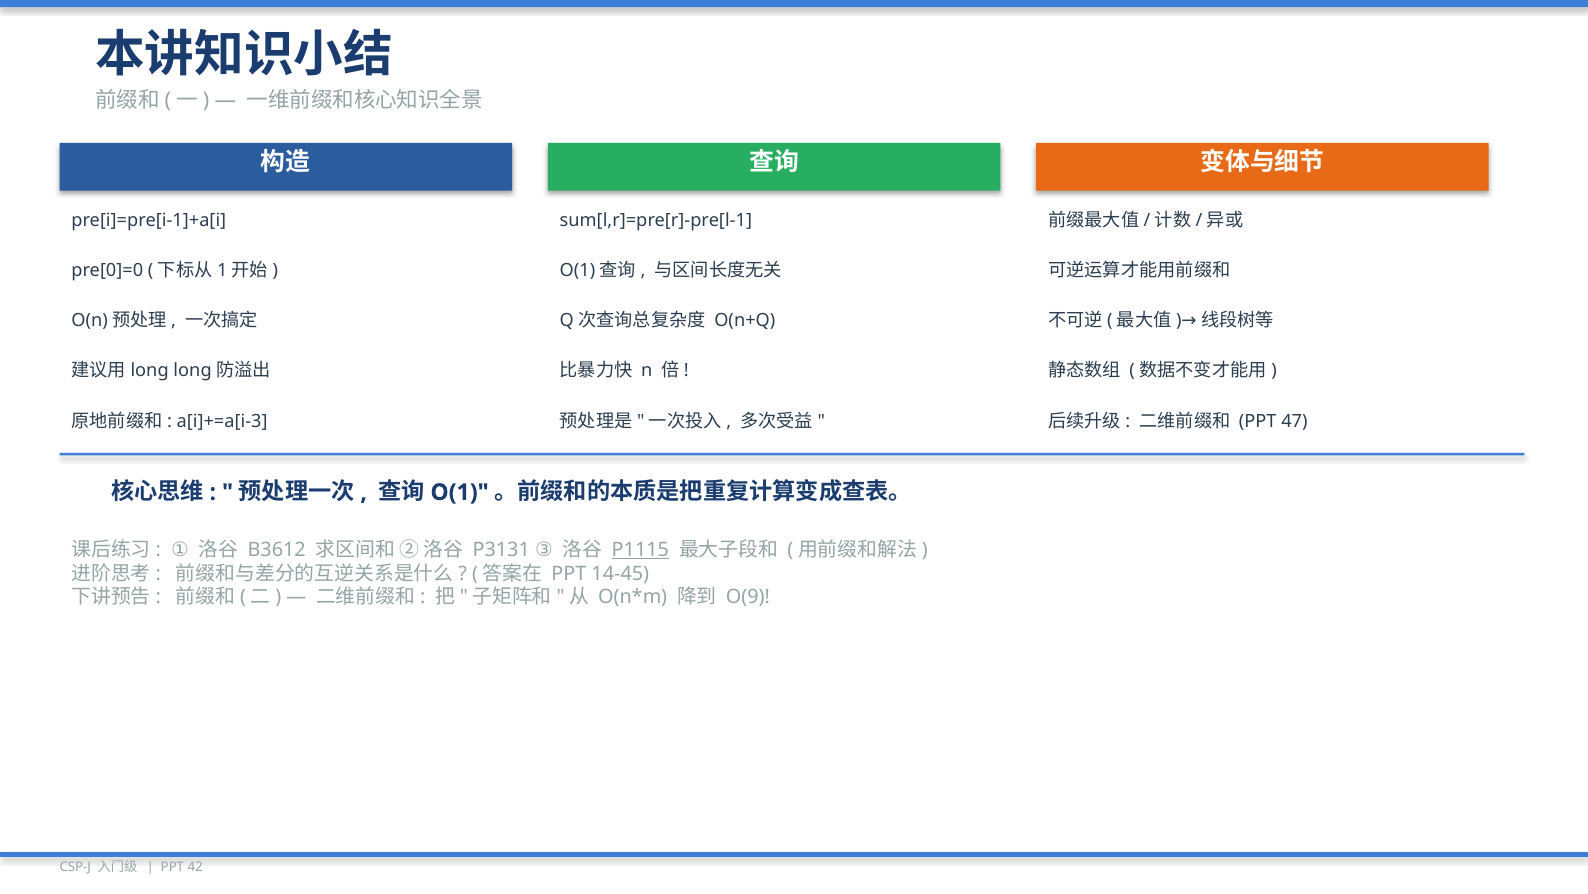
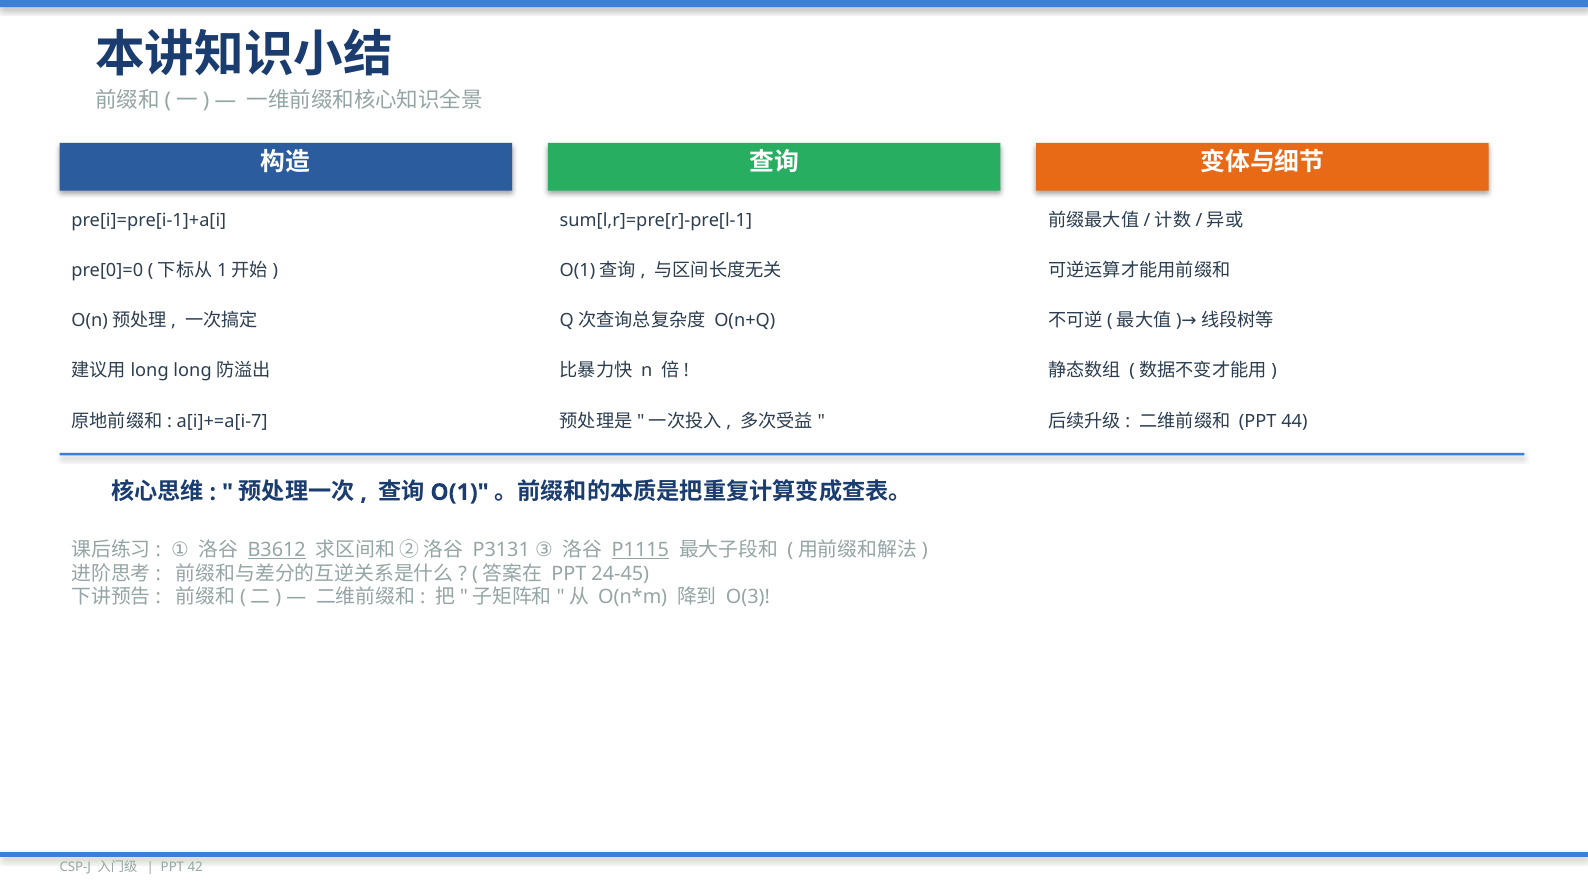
a[i]+=a[i-3: a[i]+=a[i-3 -> a[i]+=a[i-7
47: 47 -> 44
B3612 underline: none -> present
14-45: 14-45 -> 24-45
O(9: O(9 -> O(3
